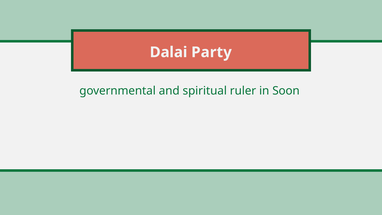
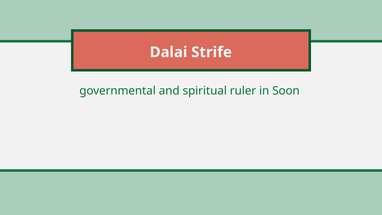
Party: Party -> Strife
